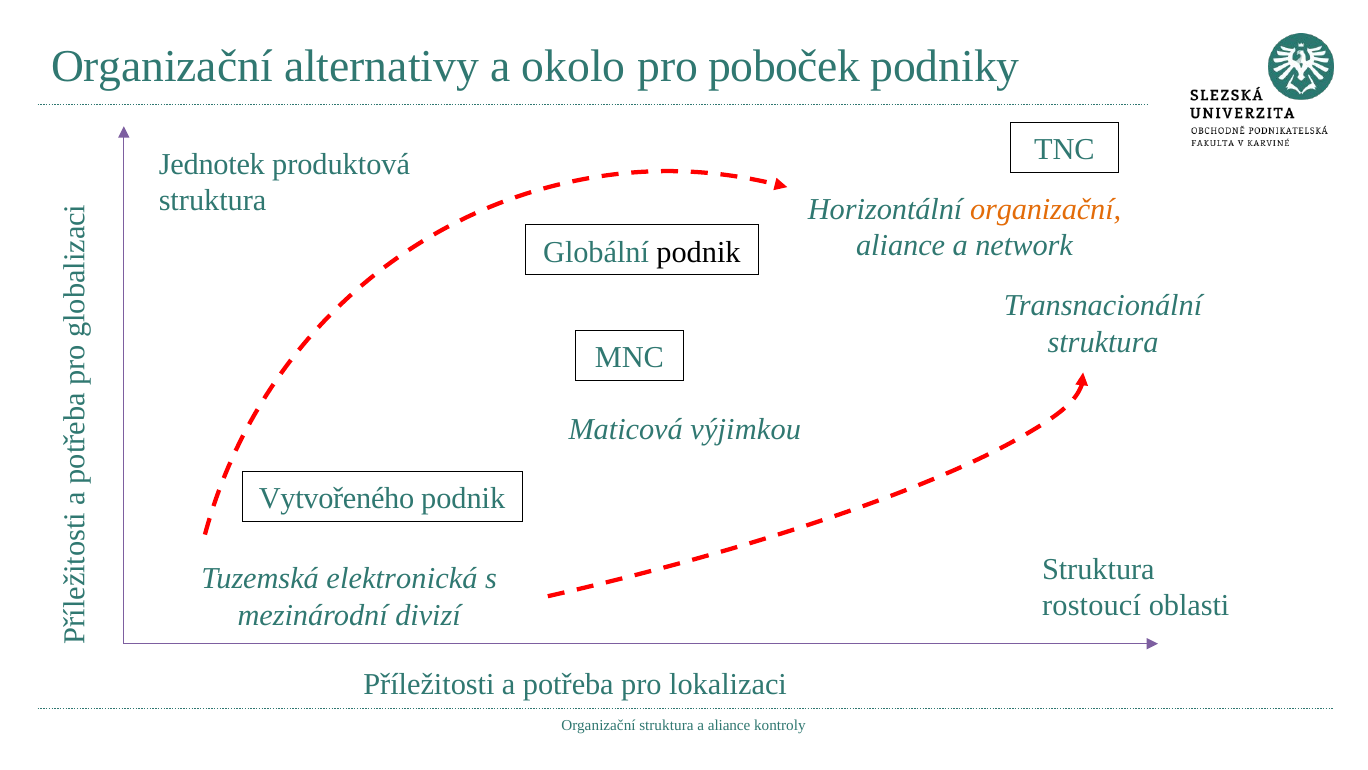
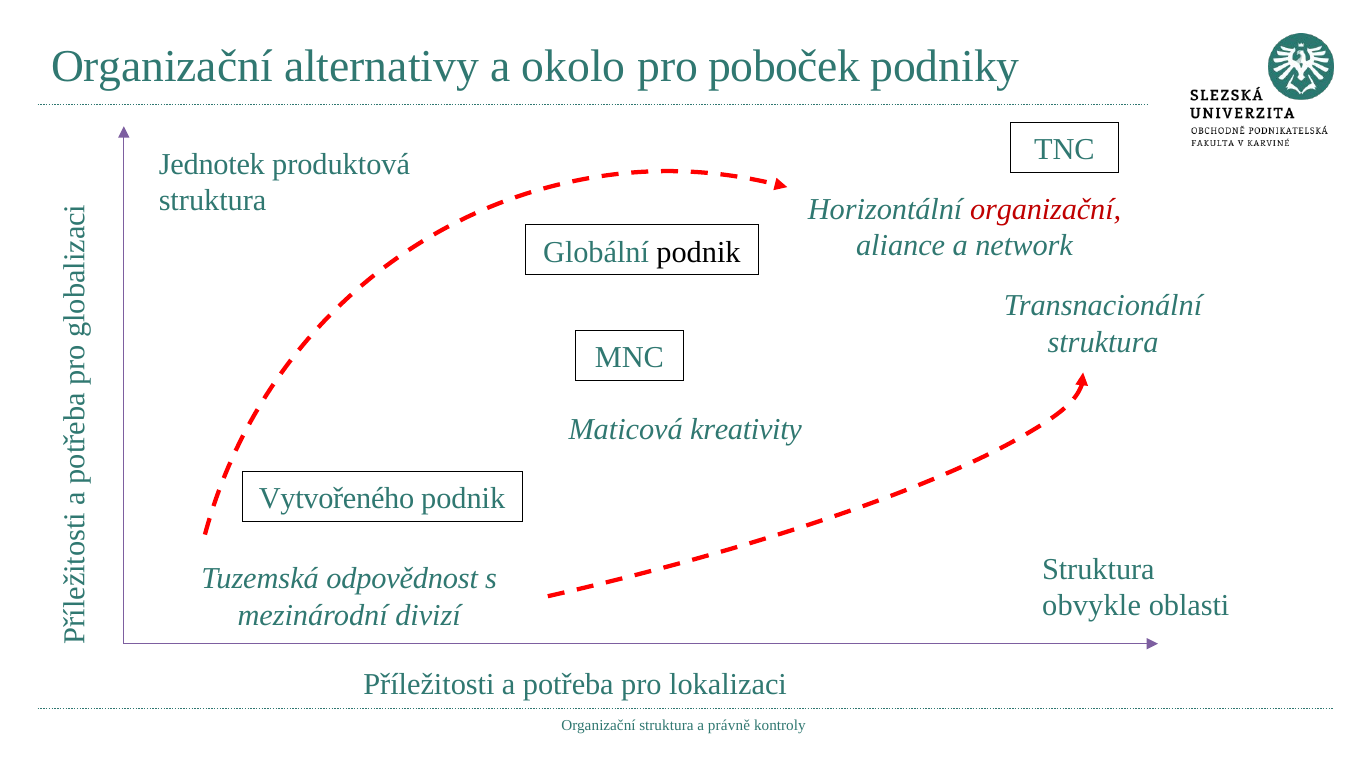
organizační at (1046, 209) colour: orange -> red
výjimkou: výjimkou -> kreativity
elektronická: elektronická -> odpovědnost
rostoucí: rostoucí -> obvykle
a aliance: aliance -> právně
